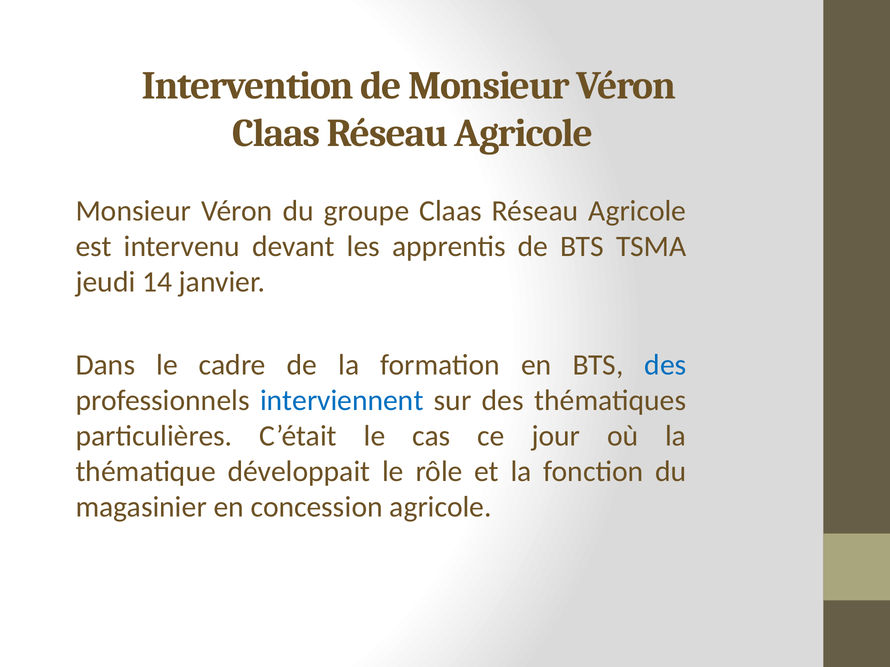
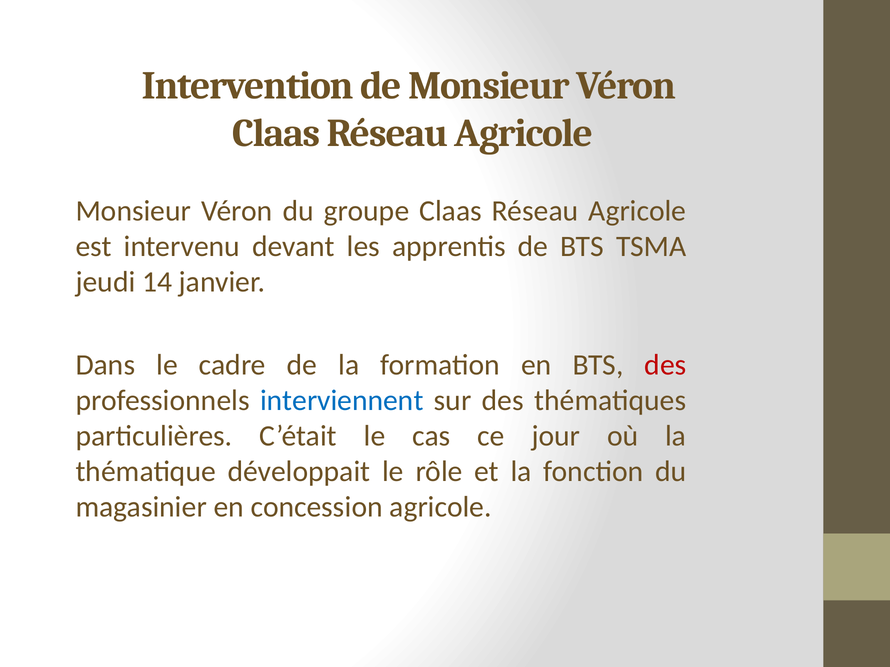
des at (665, 365) colour: blue -> red
